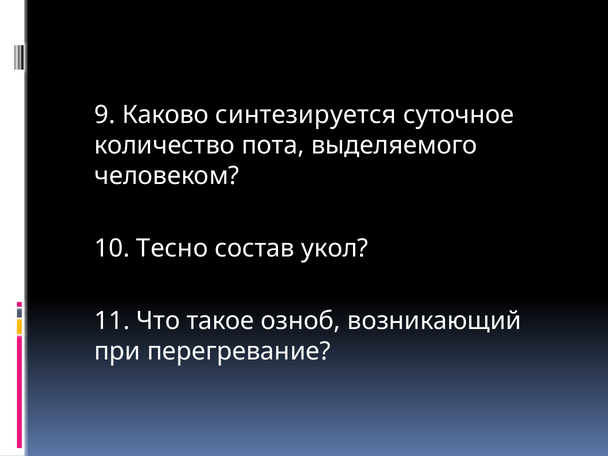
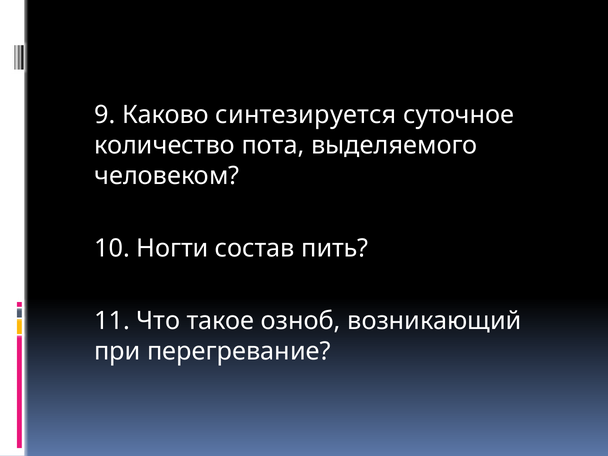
Тесно: Тесно -> Ногти
укол: укол -> пить
